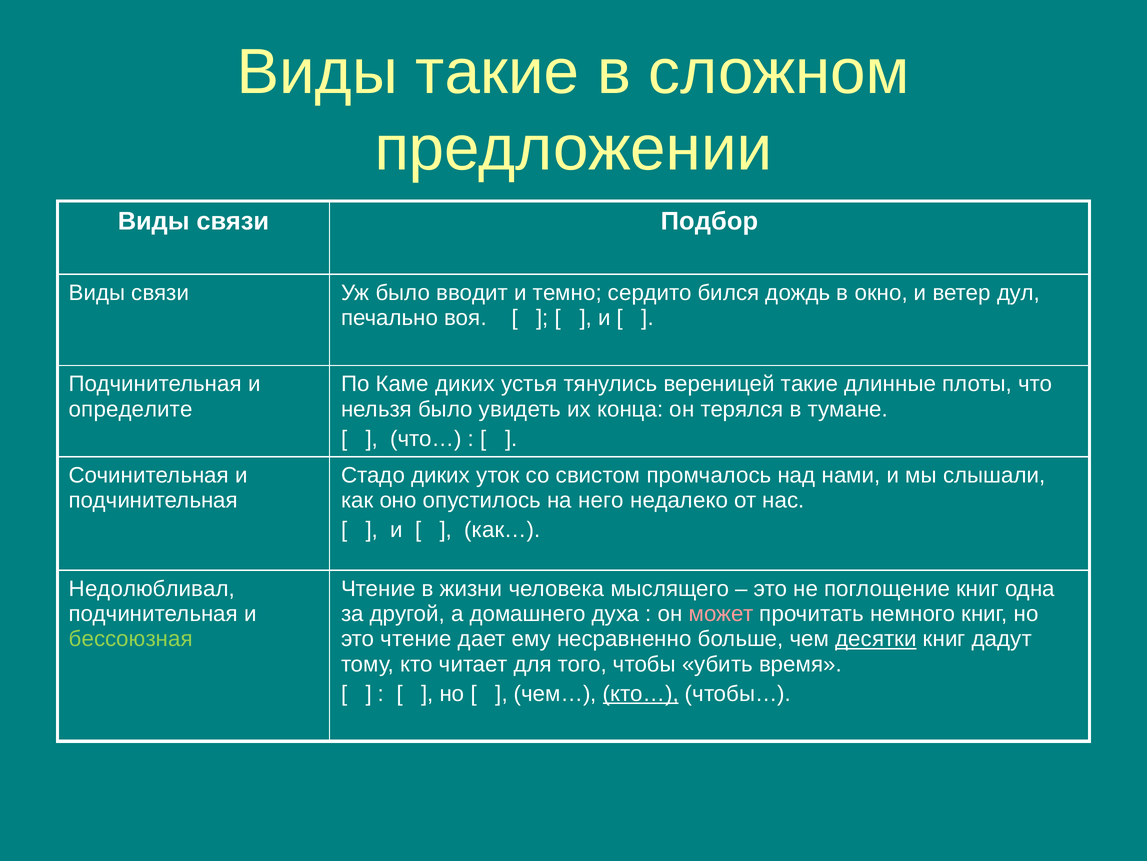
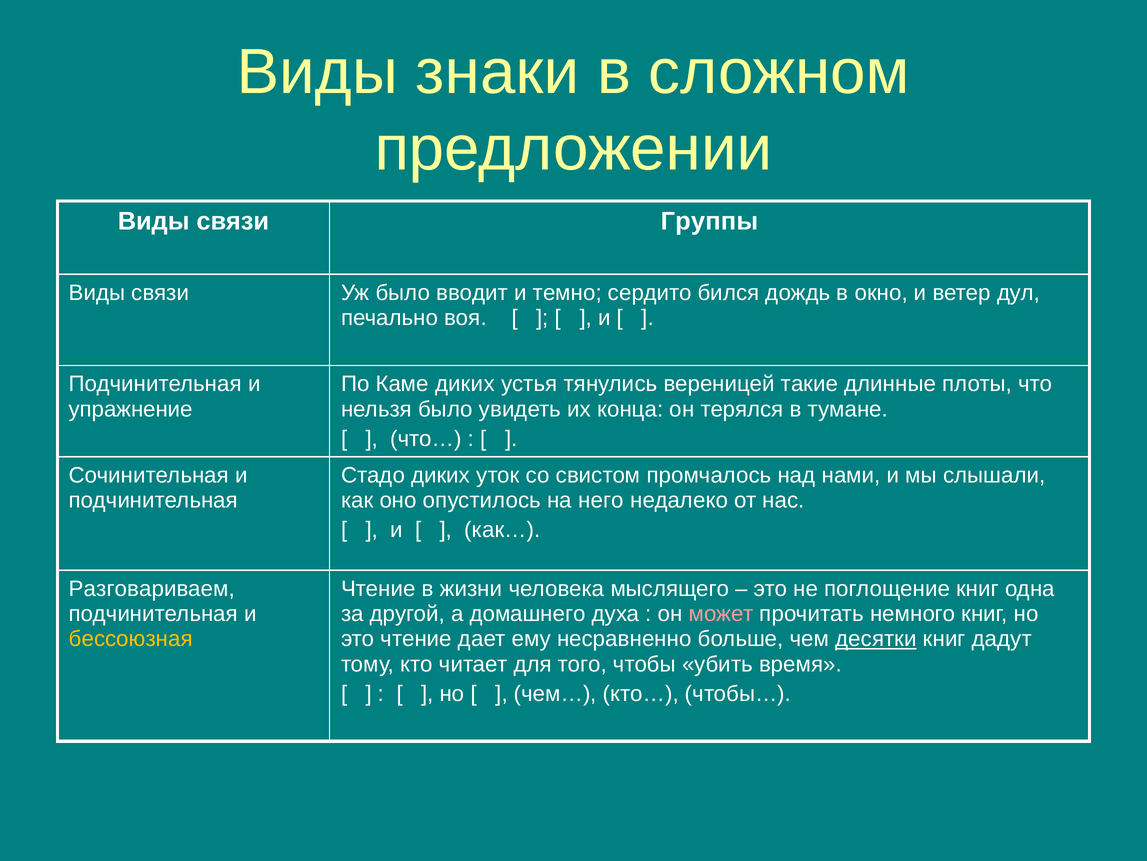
Виды такие: такие -> знаки
Подбор: Подбор -> Группы
определите: определите -> упражнение
Недолюбливал: Недолюбливал -> Разговариваем
бессоюзная colour: light green -> yellow
кто… underline: present -> none
